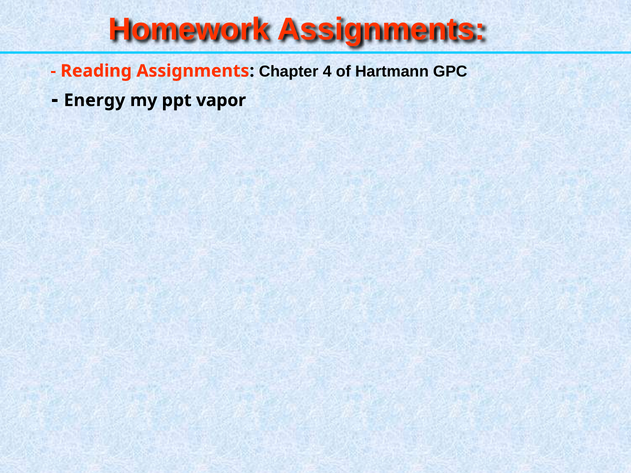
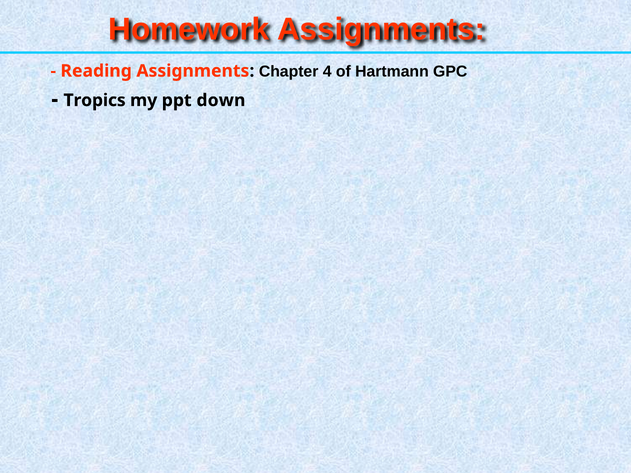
Energy: Energy -> Tropics
vapor: vapor -> down
